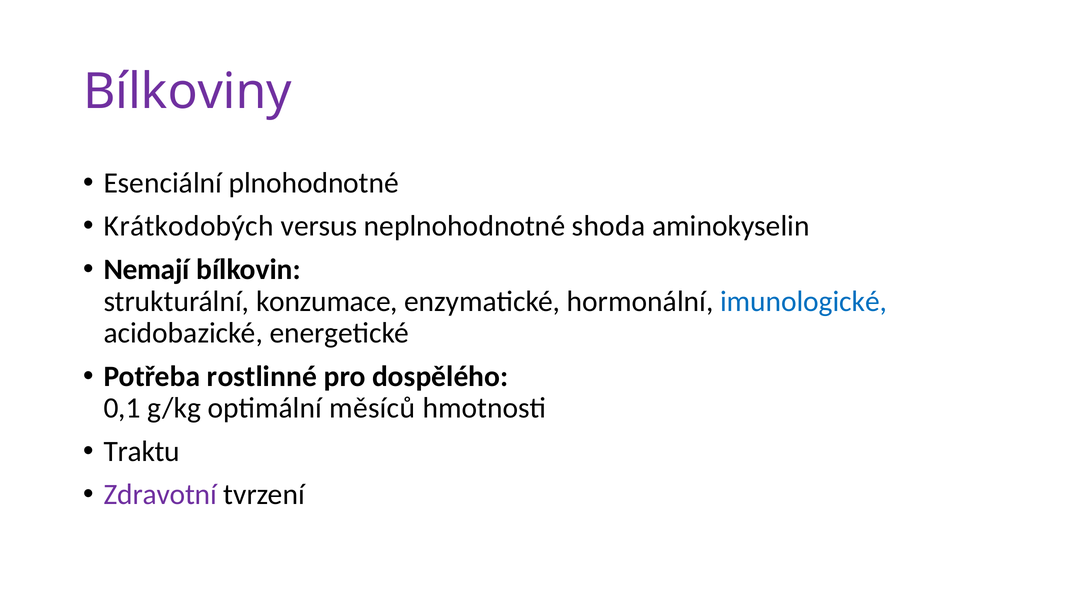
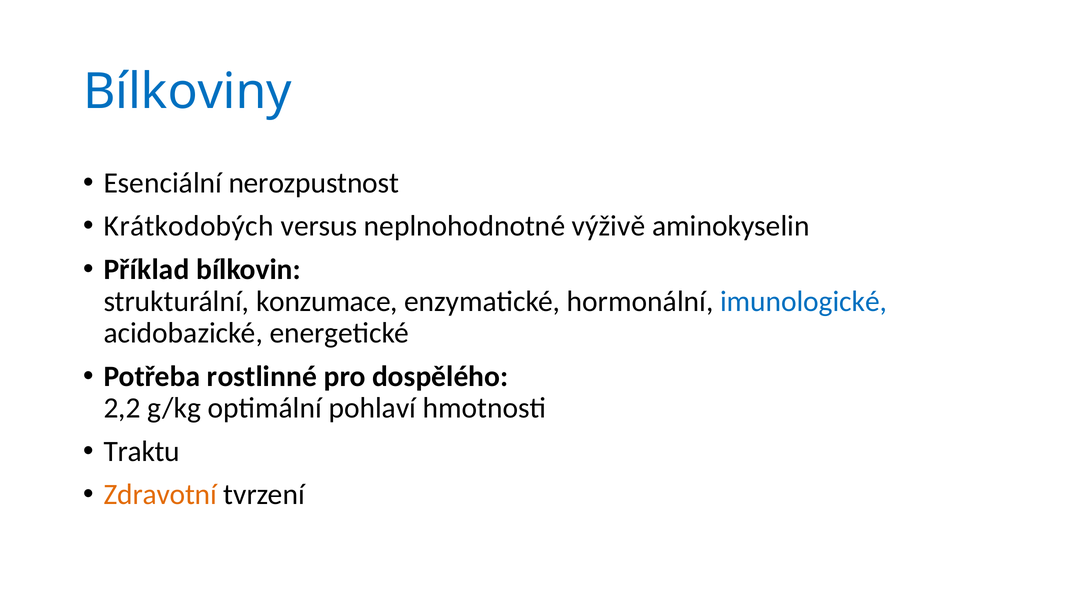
Bílkoviny colour: purple -> blue
plnohodnotné: plnohodnotné -> nerozpustnost
shoda: shoda -> výživě
Nemají: Nemají -> Příklad
0,1: 0,1 -> 2,2
měsíců: měsíců -> pohlaví
Zdravotní colour: purple -> orange
